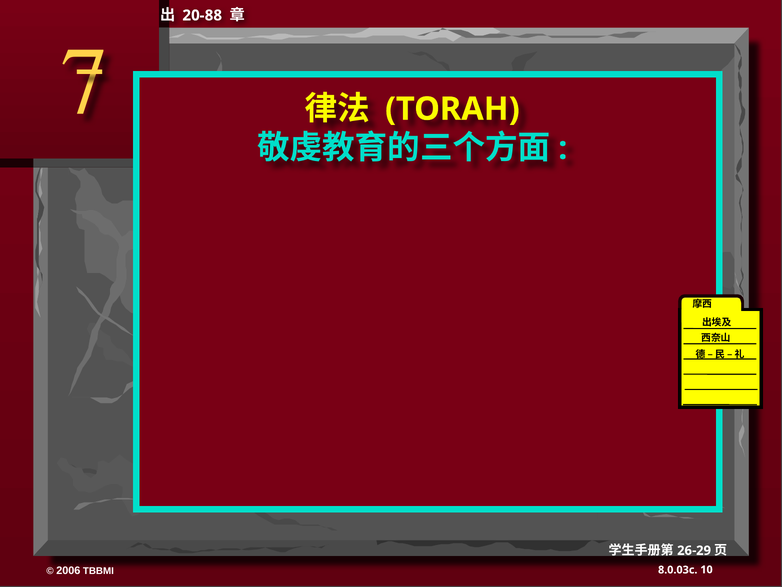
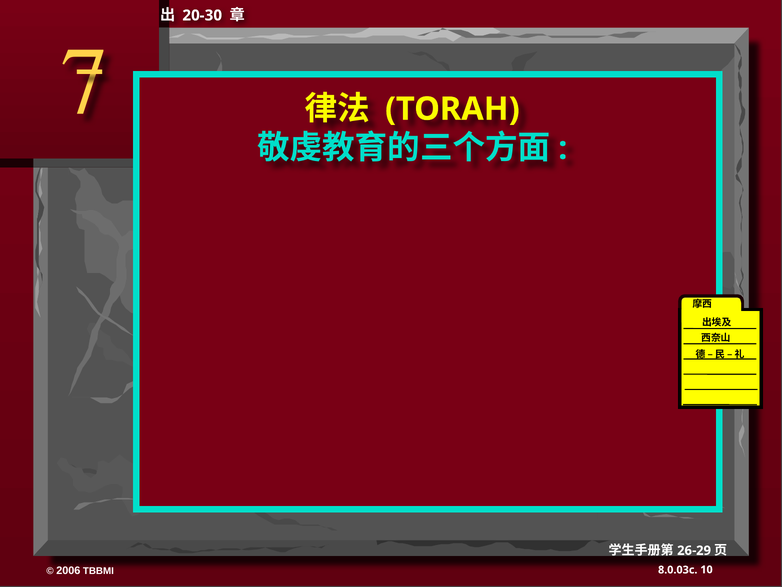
20-88: 20-88 -> 20-30
